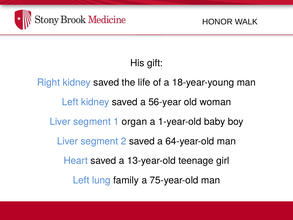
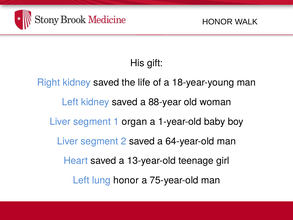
56-year: 56-year -> 88-year
lung family: family -> honor
